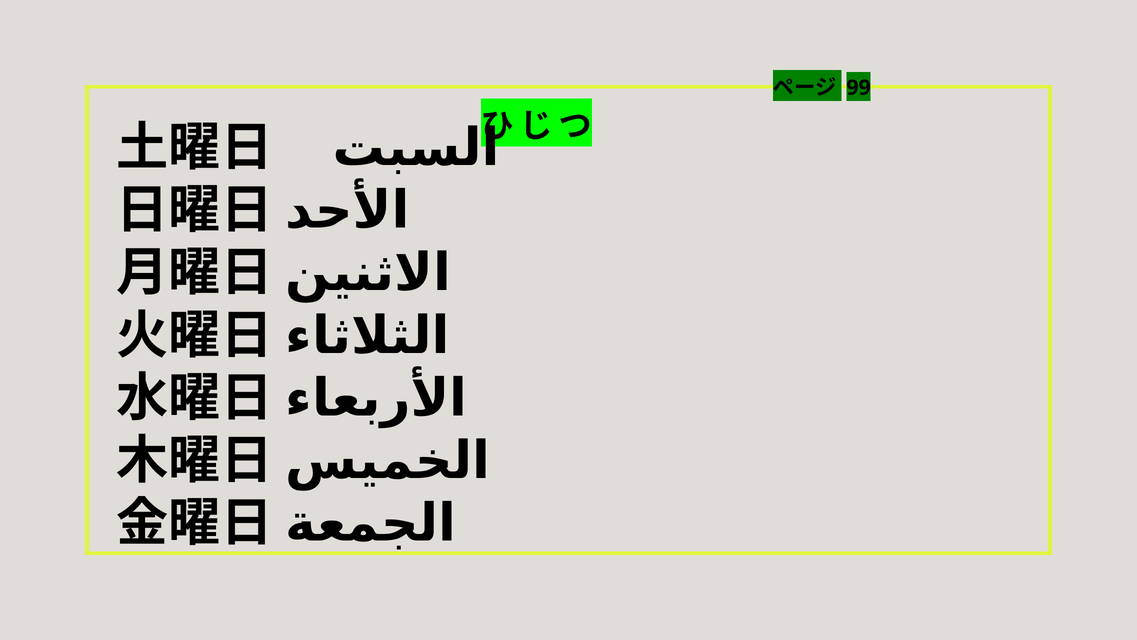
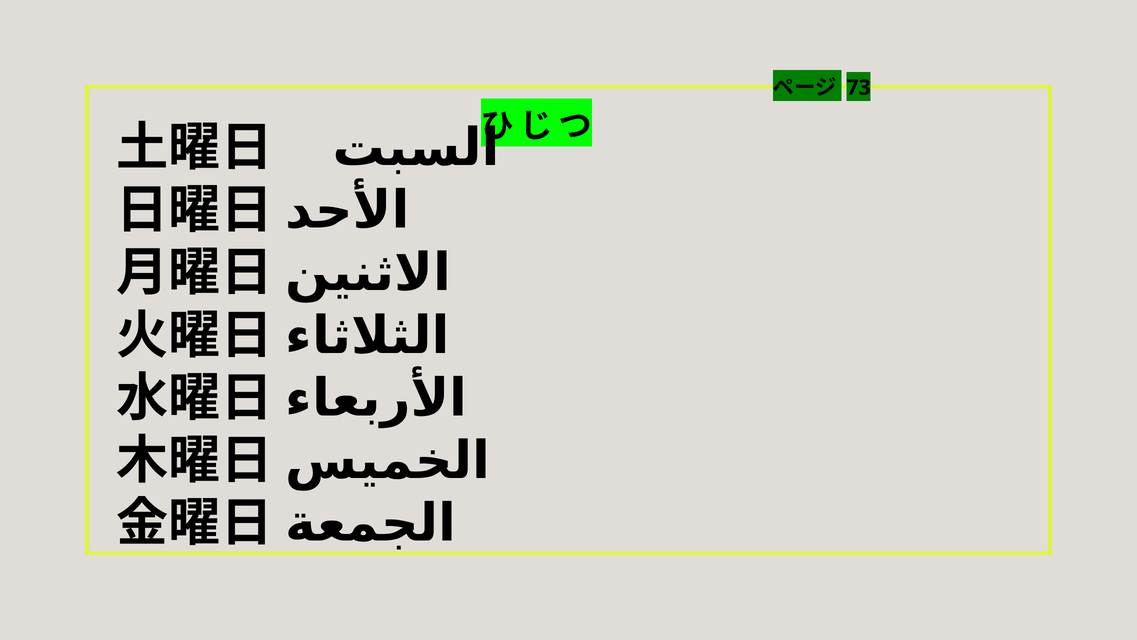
99: 99 -> 73
